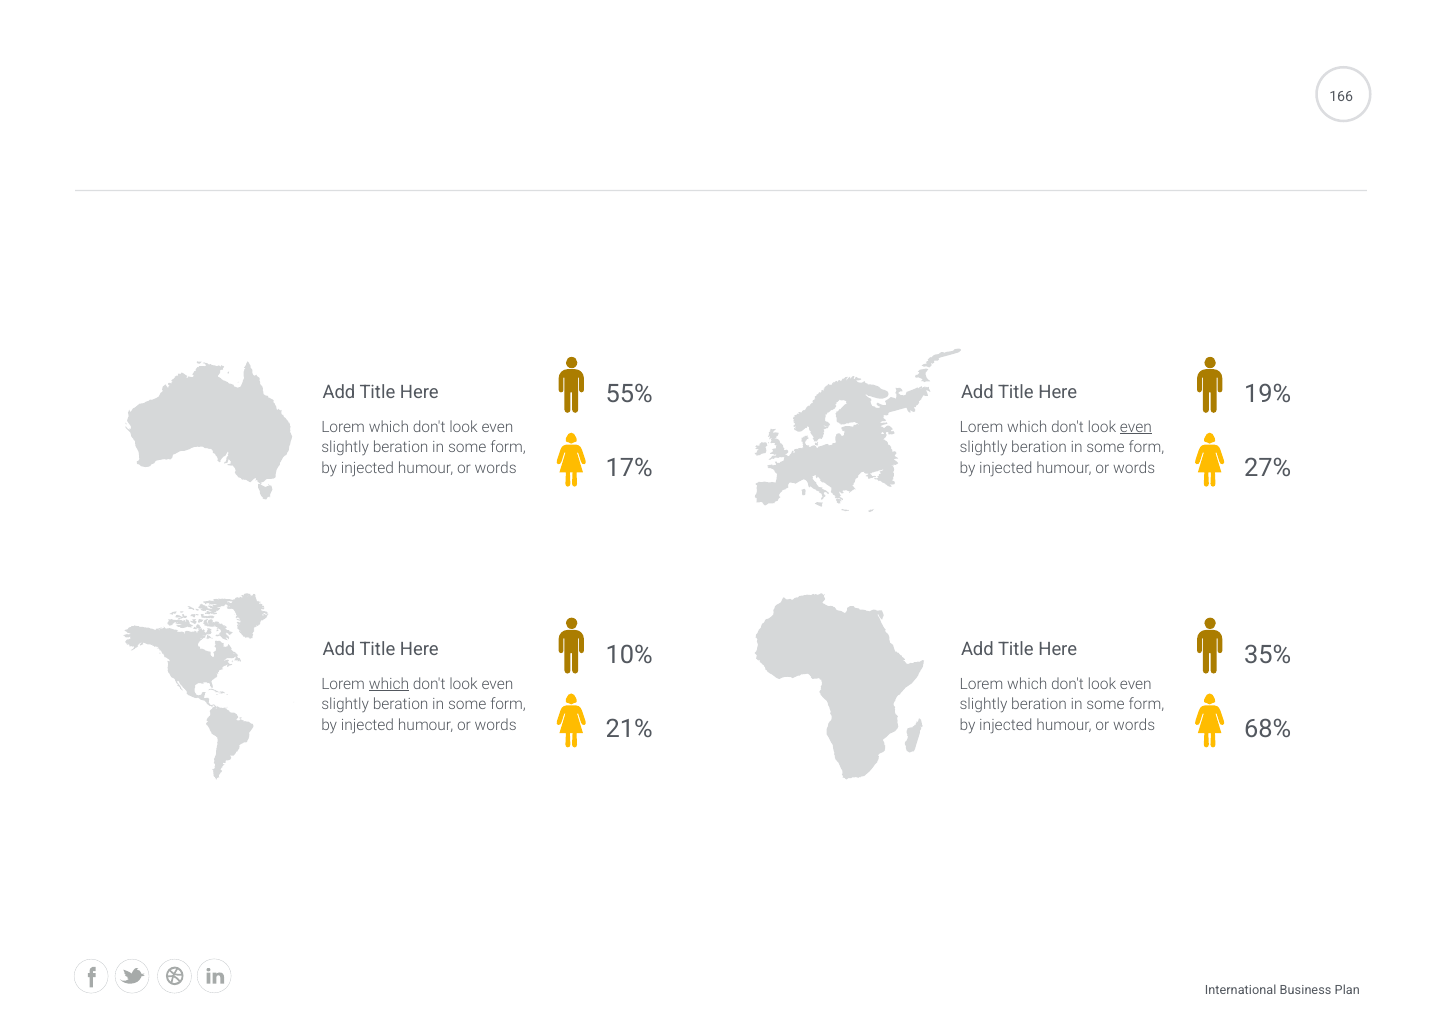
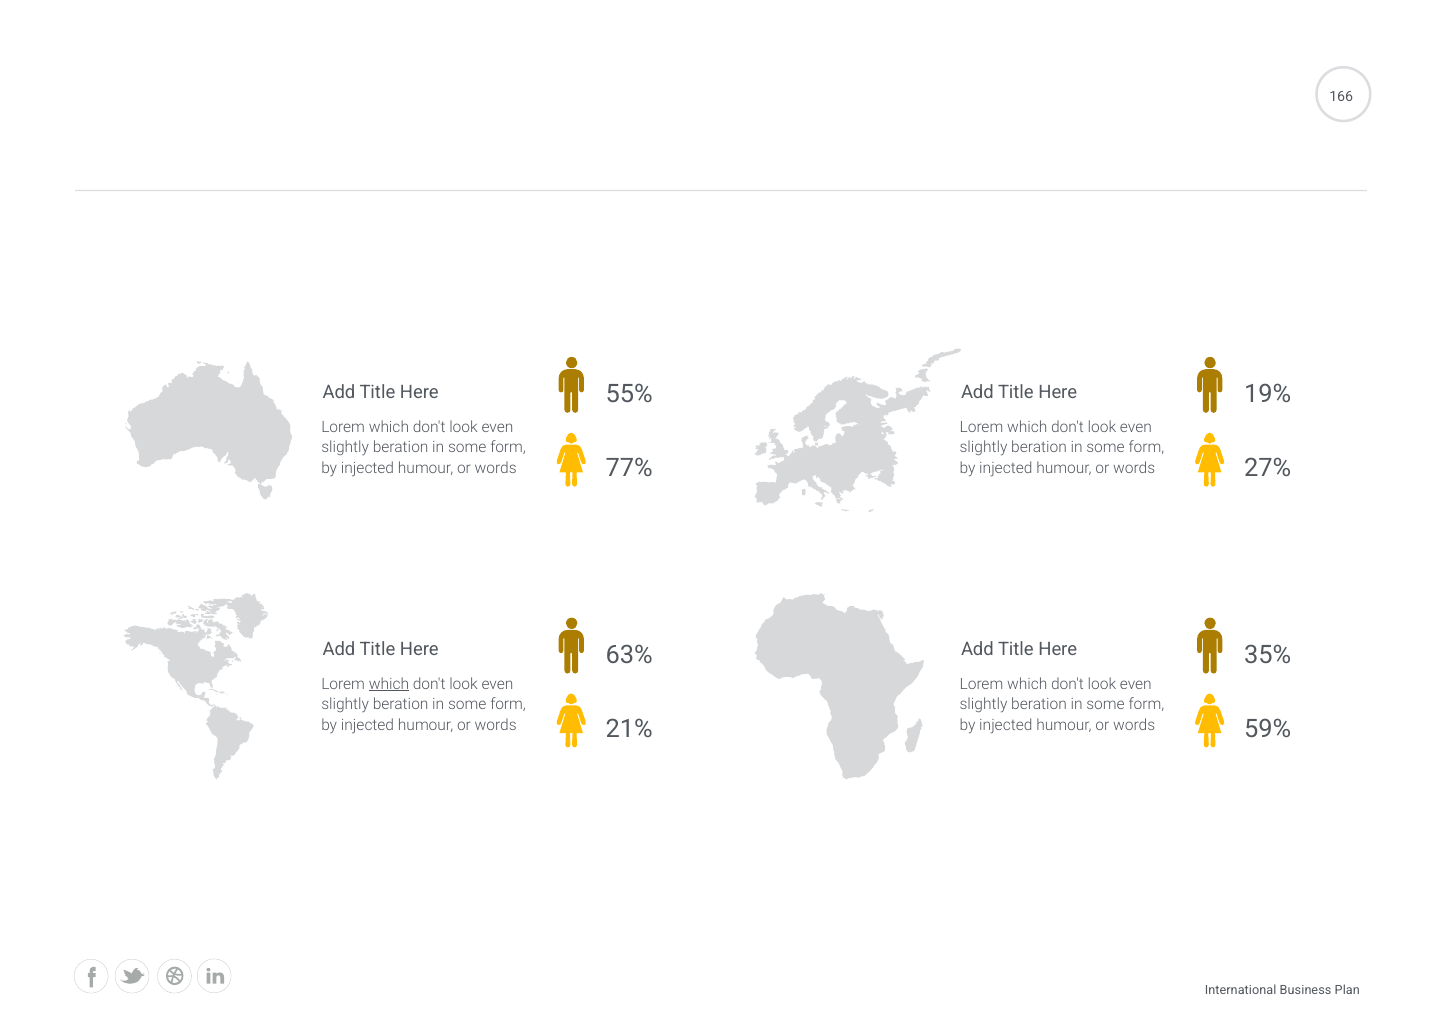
even at (1136, 427) underline: present -> none
17%: 17% -> 77%
10%: 10% -> 63%
68%: 68% -> 59%
